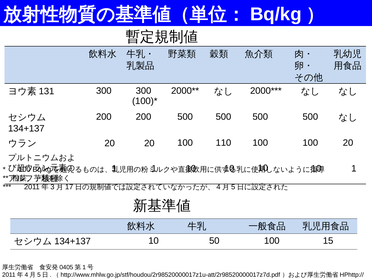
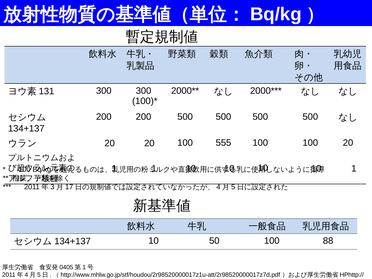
110: 110 -> 555
15: 15 -> 88
